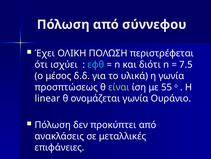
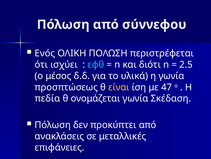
Έχει: Έχει -> Ενός
7.5: 7.5 -> 2.5
είναι colour: light green -> yellow
55: 55 -> 47
linear: linear -> πεδία
Ουράνιο: Ουράνιο -> Σκέδαση
